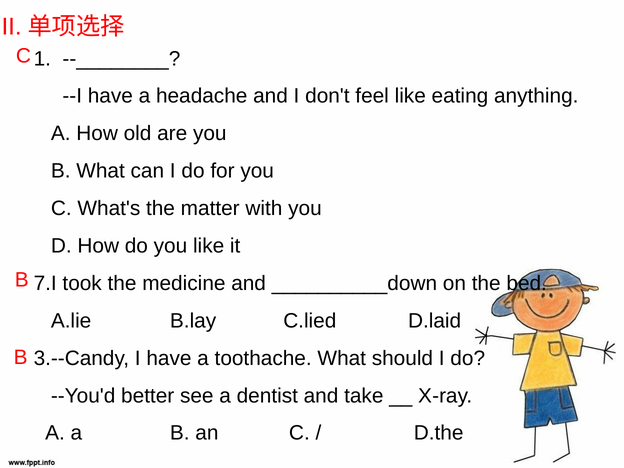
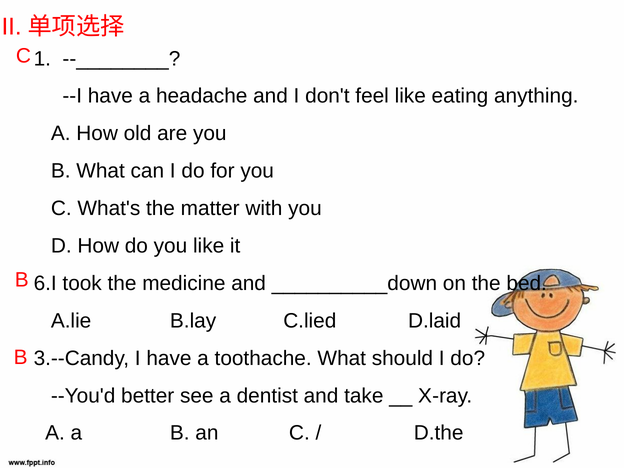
7.I: 7.I -> 6.I
